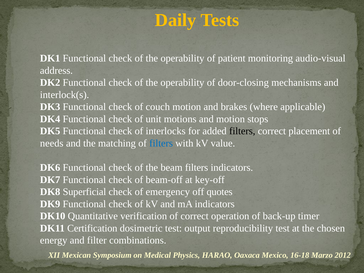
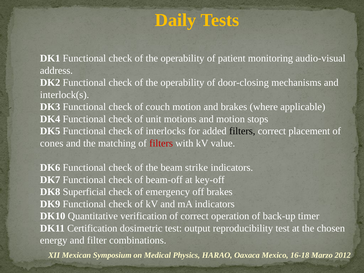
needs: needs -> cones
filters at (161, 143) colour: blue -> red
beam filters: filters -> strike
off quotes: quotes -> brakes
